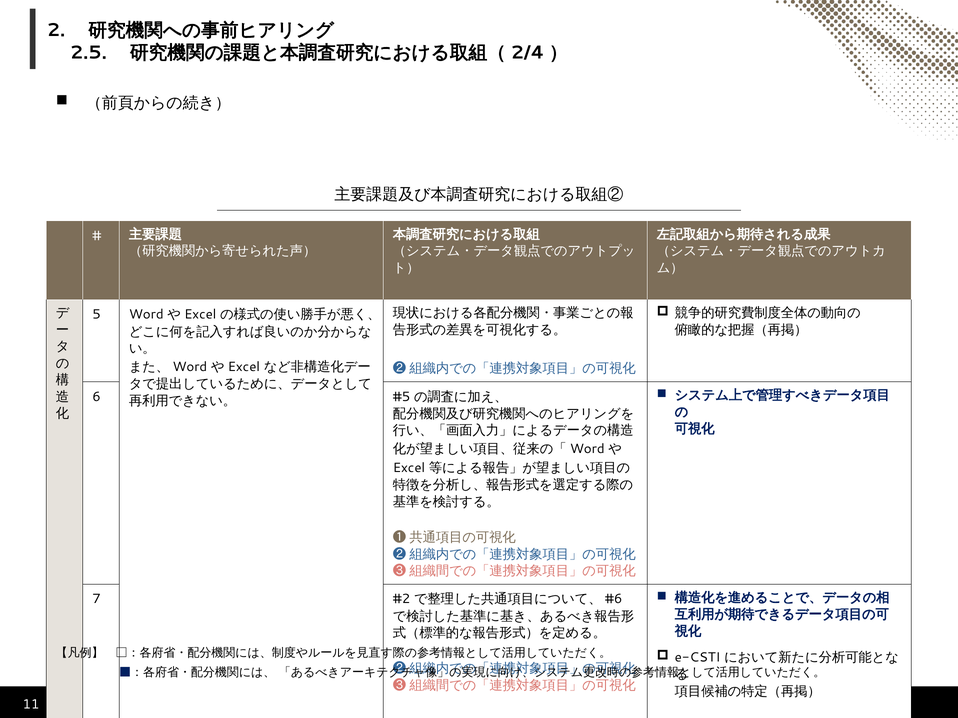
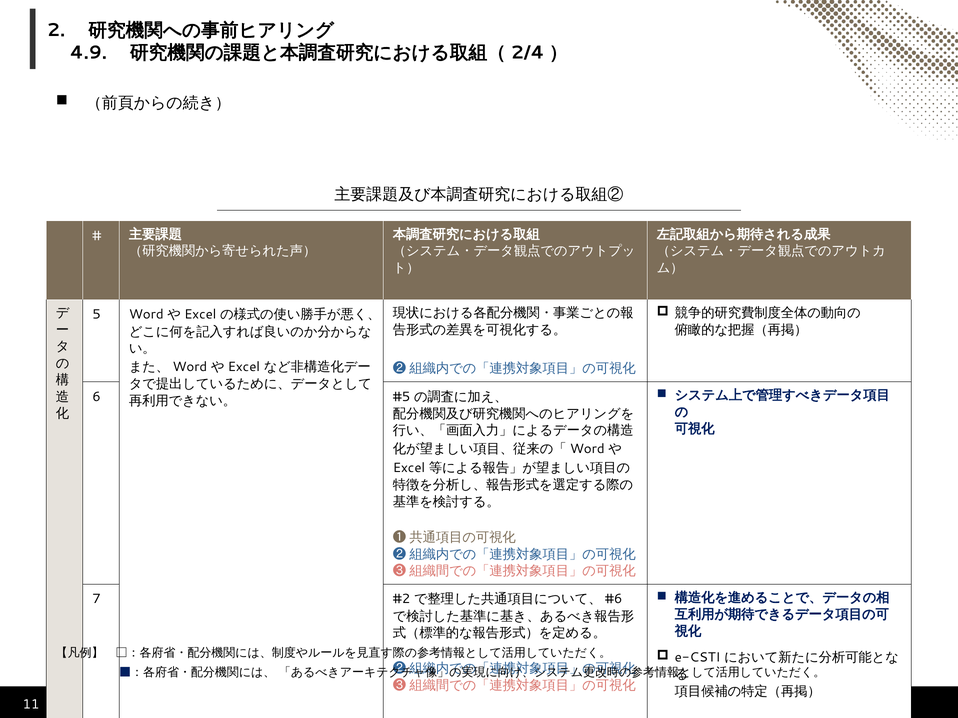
2.5: 2.5 -> 4.9
